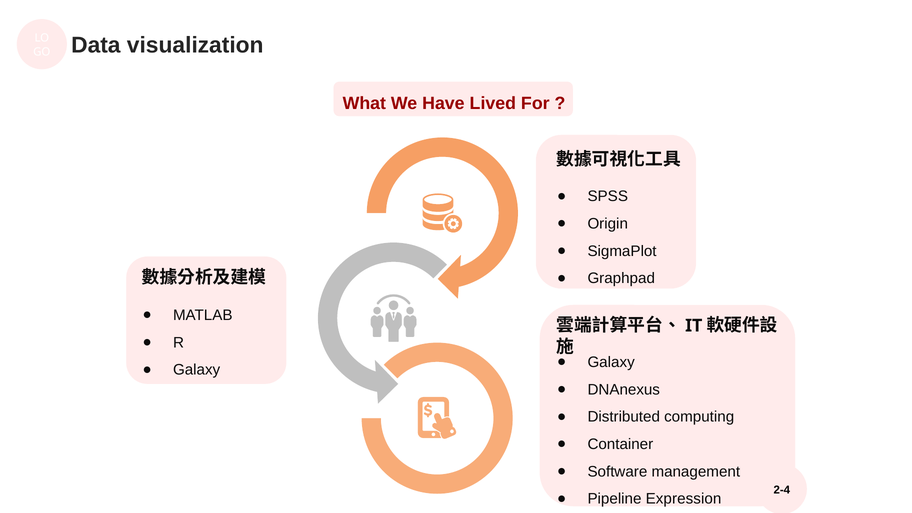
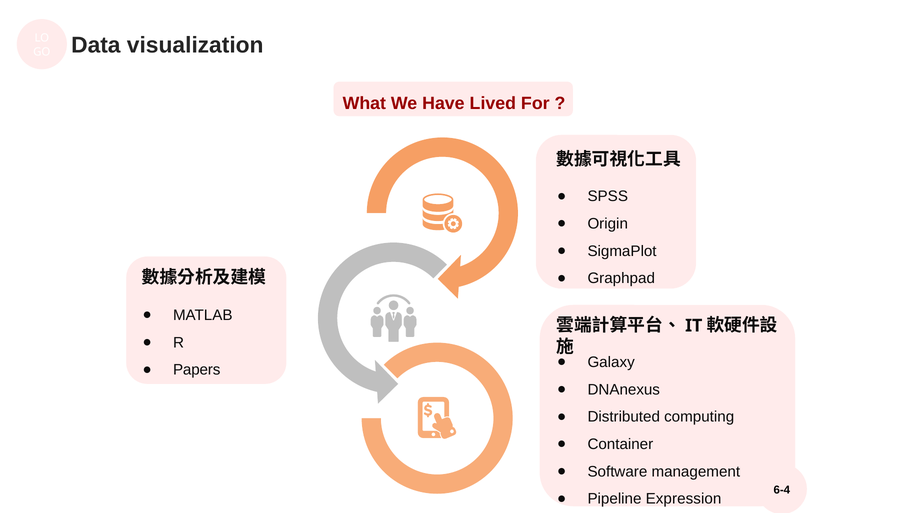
Galaxy at (197, 370): Galaxy -> Papers
2-4: 2-4 -> 6-4
